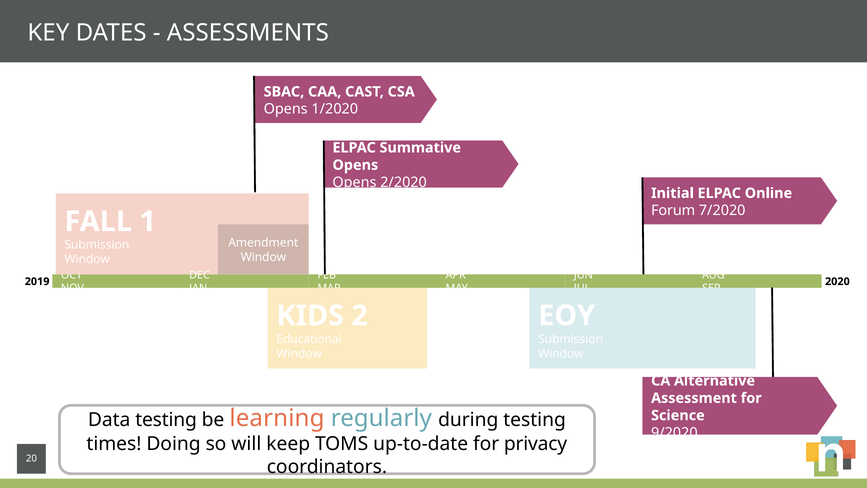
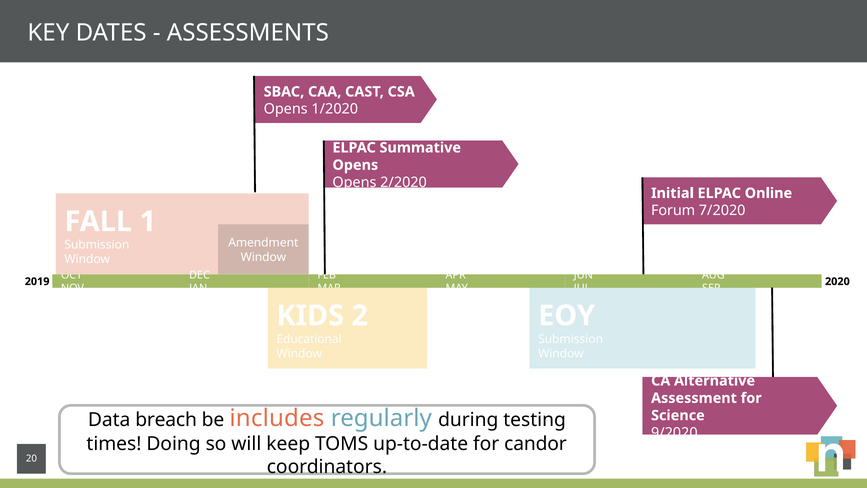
Data testing: testing -> breach
learning: learning -> includes
privacy: privacy -> candor
